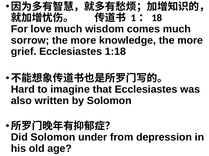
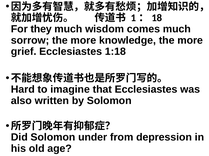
love: love -> they
